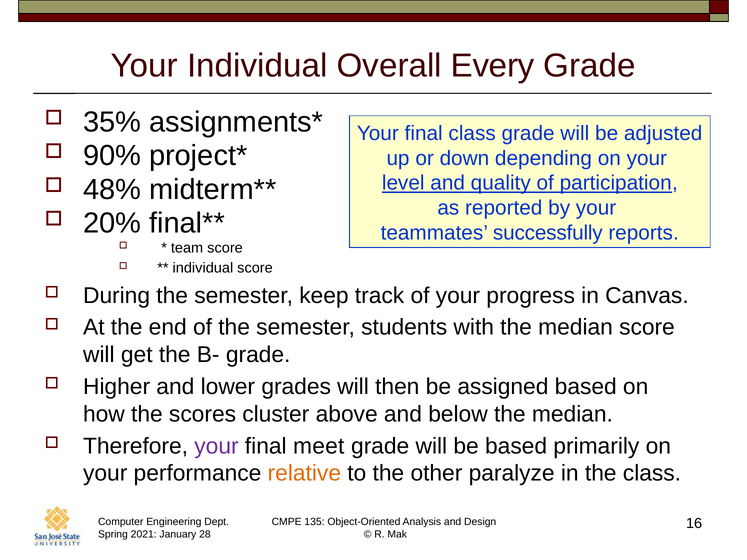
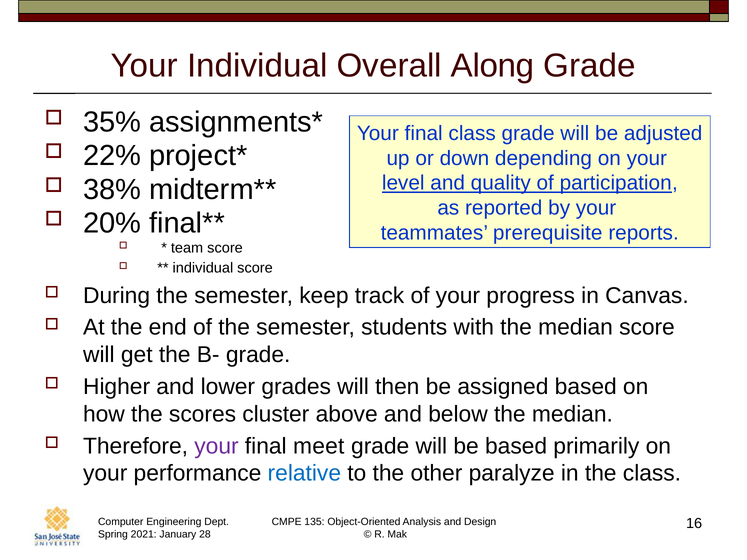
Every: Every -> Along
90%: 90% -> 22%
48%: 48% -> 38%
successfully: successfully -> prerequisite
relative colour: orange -> blue
